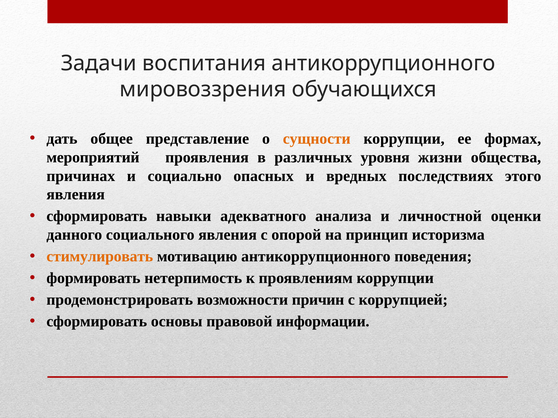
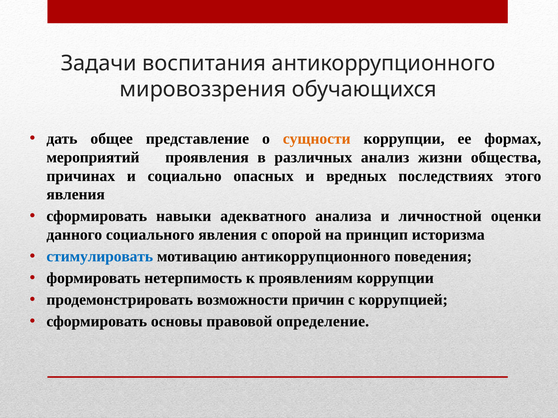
уровня: уровня -> анализ
стимулировать colour: orange -> blue
информации: информации -> определение
